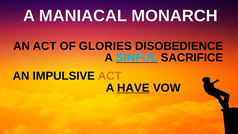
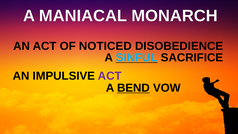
GLORIES: GLORIES -> NOTICED
ACT at (110, 76) colour: orange -> purple
HAVE: HAVE -> BEND
